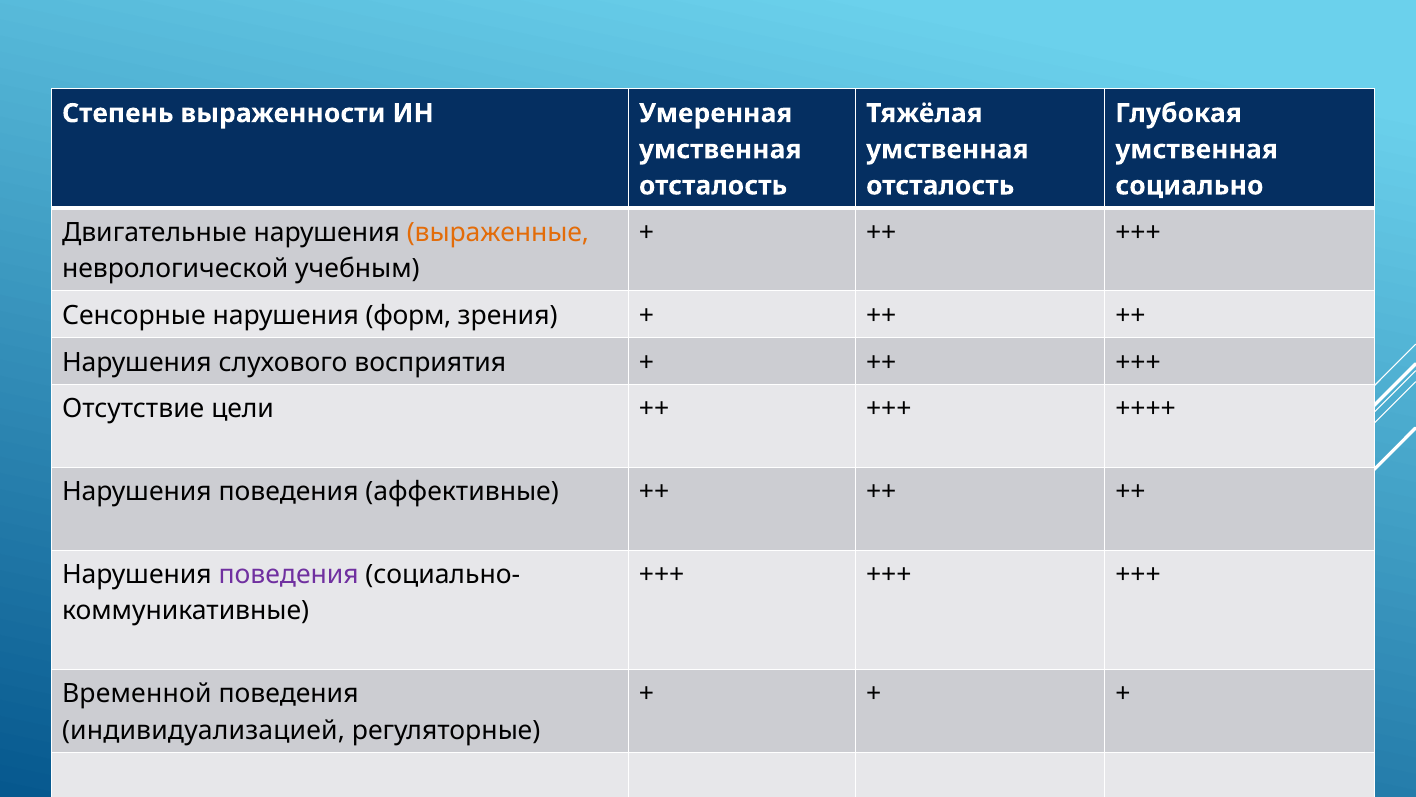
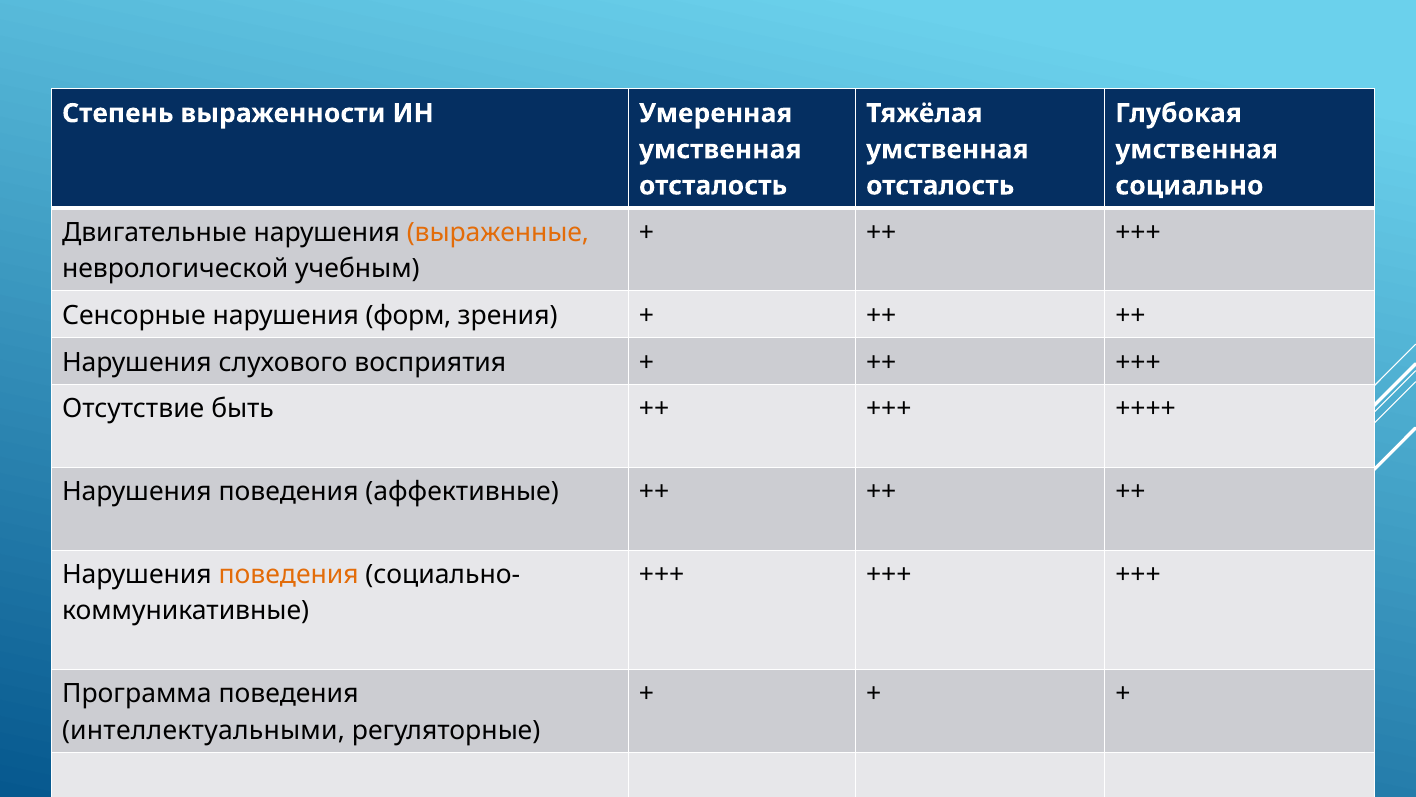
цели: цели -> быть
поведения at (289, 575) colour: purple -> orange
Временной: Временной -> Программа
индивидуализацией: индивидуализацией -> интеллектуальными
